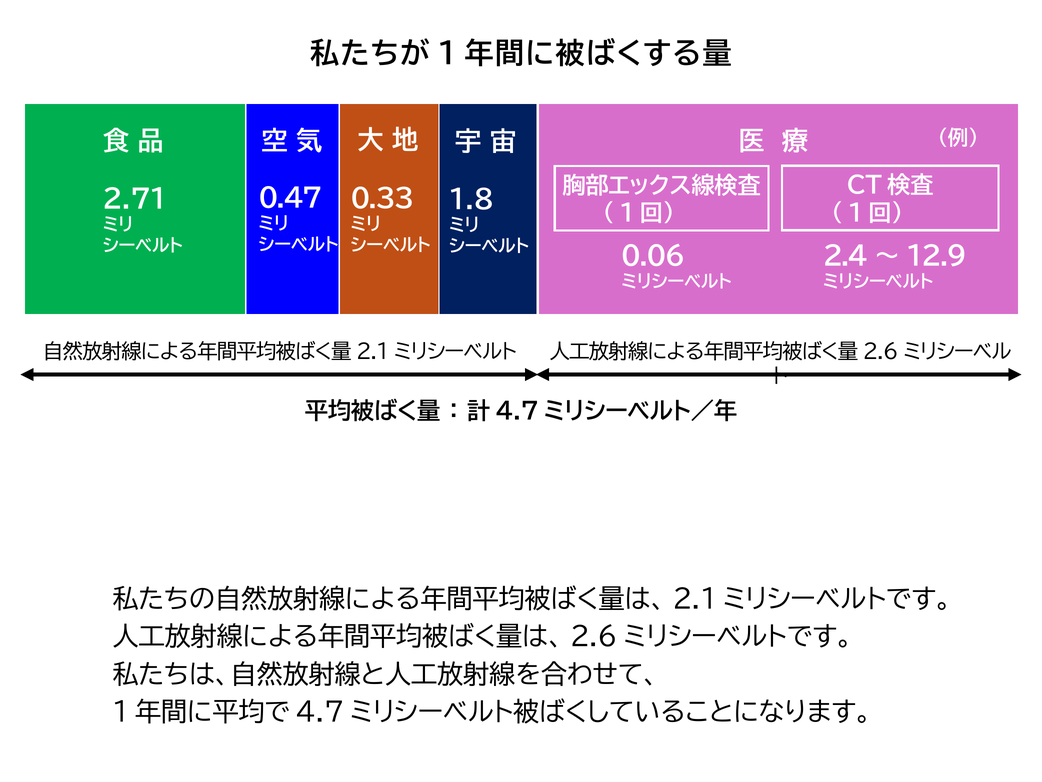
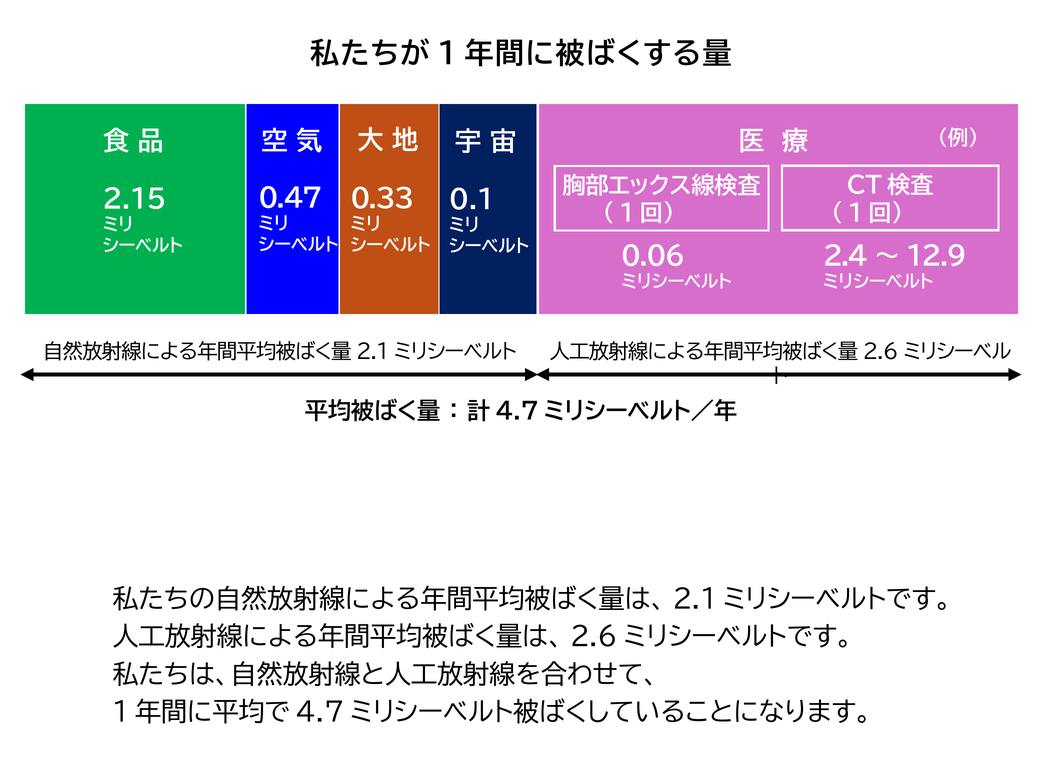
2.71: 2.71 -> 2.15
1.8: 1.8 -> 0.1
